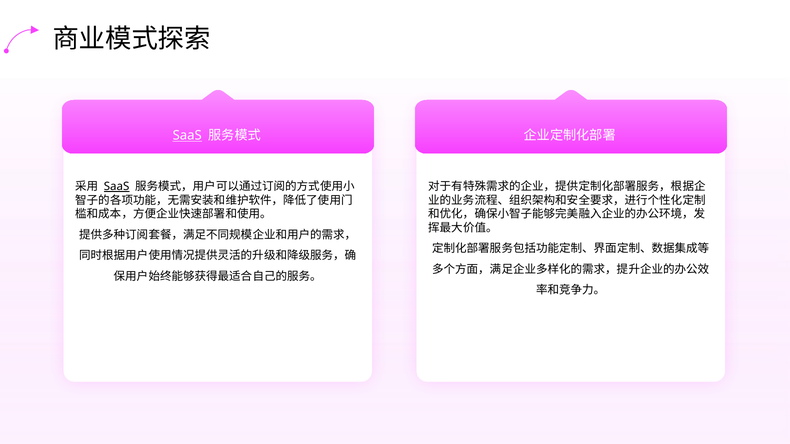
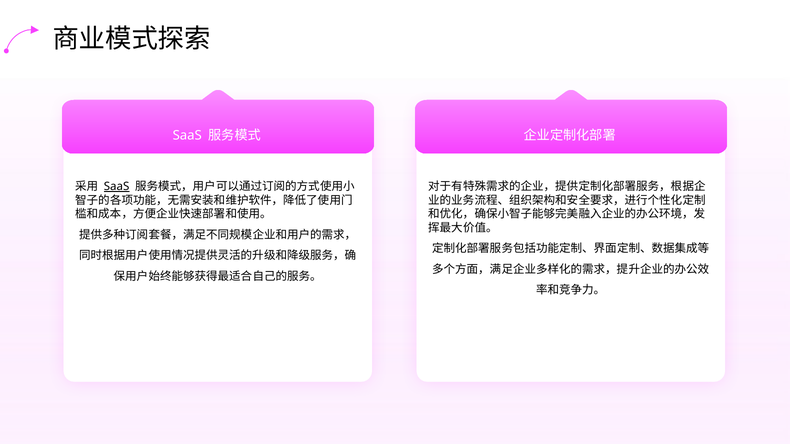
SaaS at (187, 136) underline: present -> none
